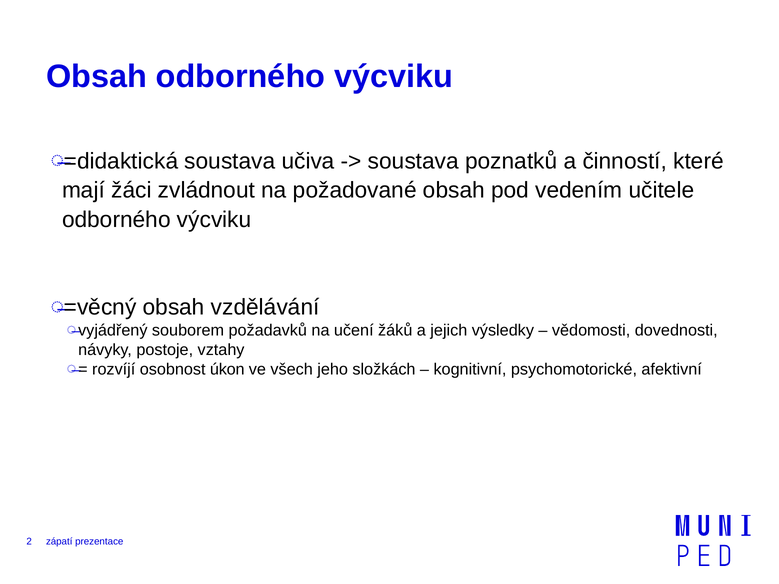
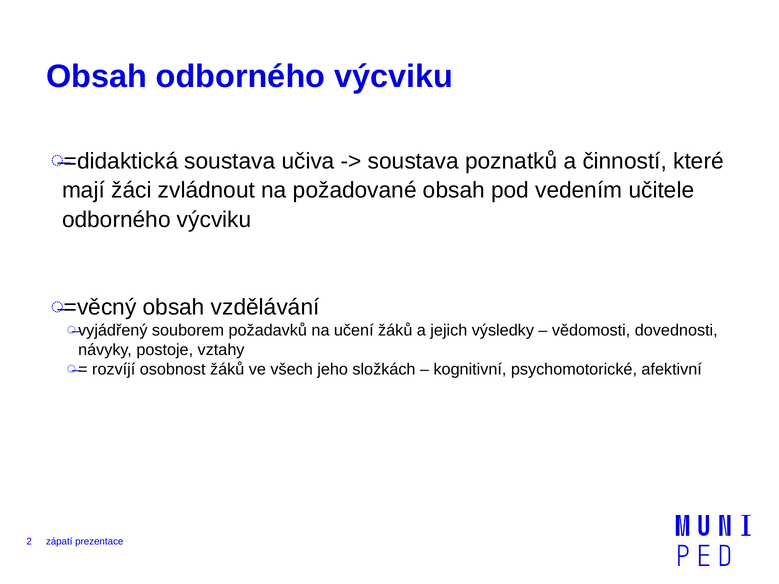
osobnost úkon: úkon -> žáků
